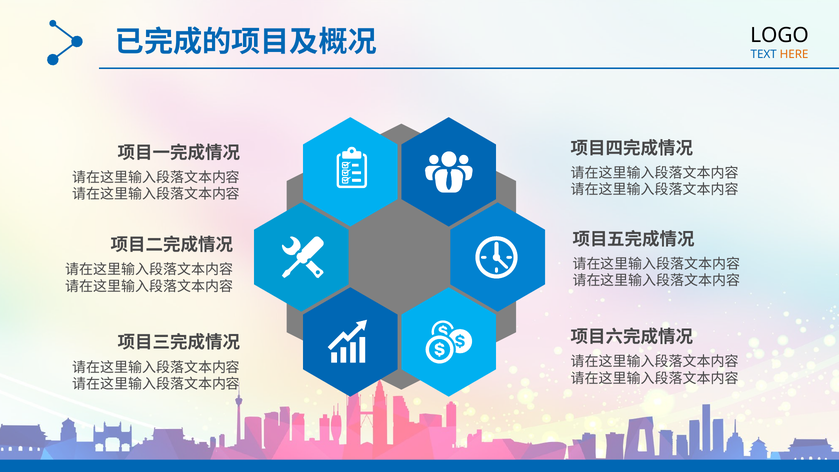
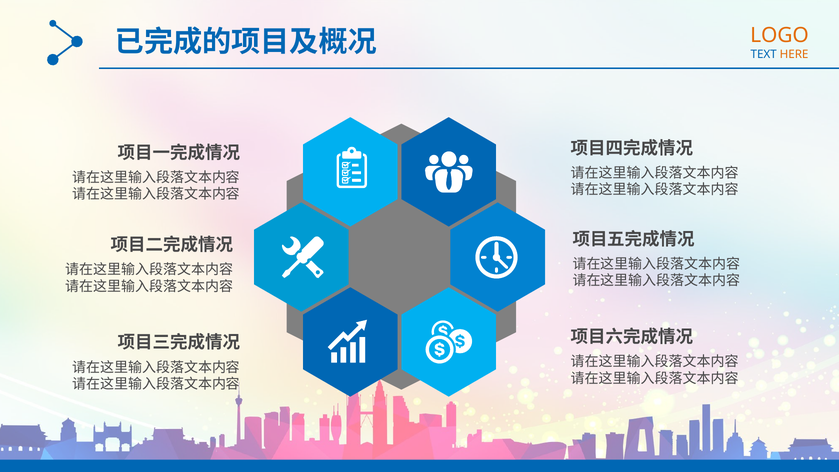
LOGO colour: black -> orange
